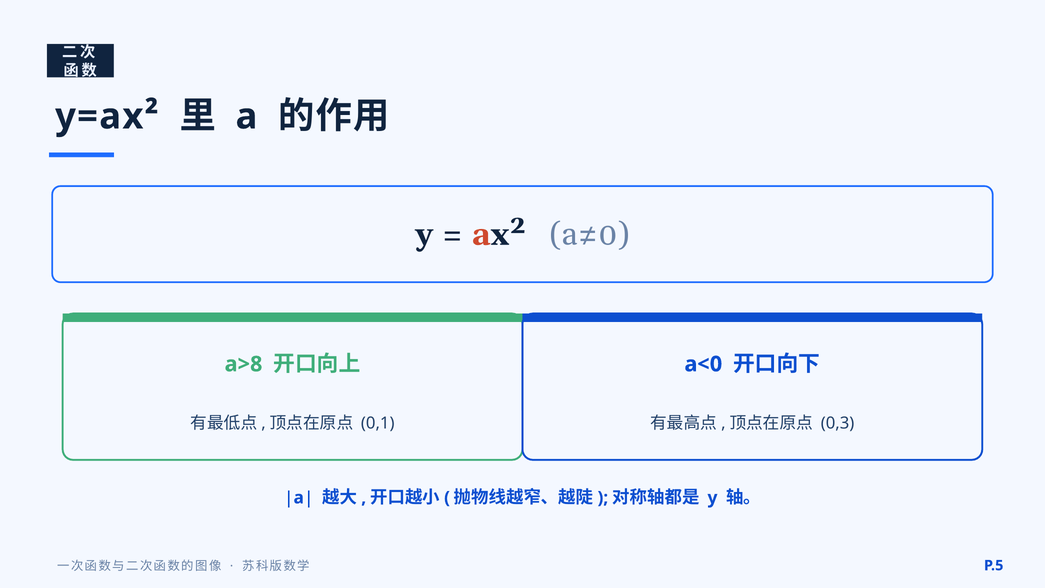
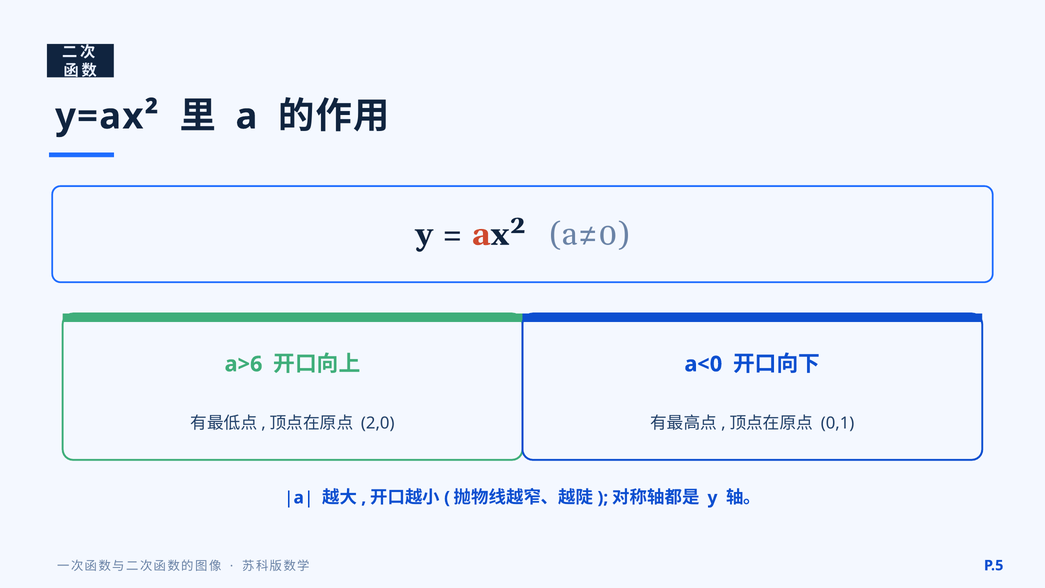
a>8: a>8 -> a>6
0,1: 0,1 -> 2,0
0,3: 0,3 -> 0,1
